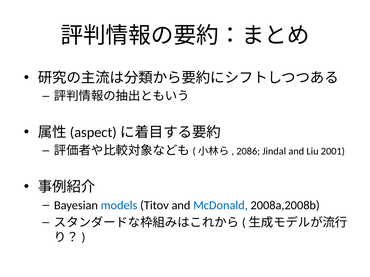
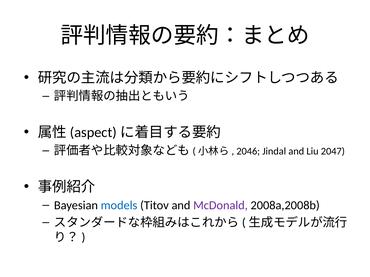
2086: 2086 -> 2046
2001: 2001 -> 2047
McDonald colour: blue -> purple
